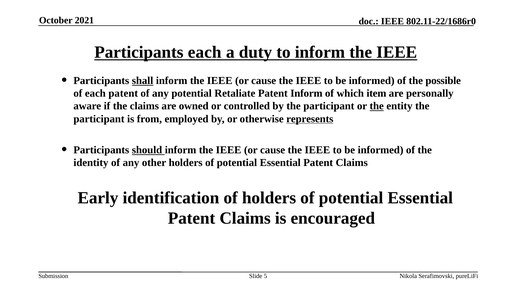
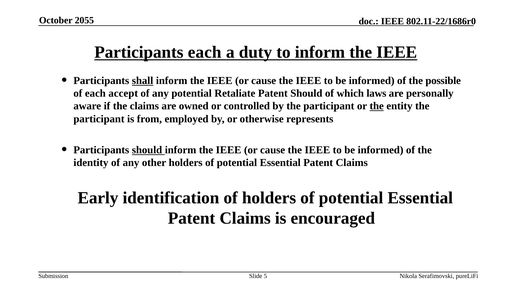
2021: 2021 -> 2055
each patent: patent -> accept
Patent Inform: Inform -> Should
item: item -> laws
represents underline: present -> none
